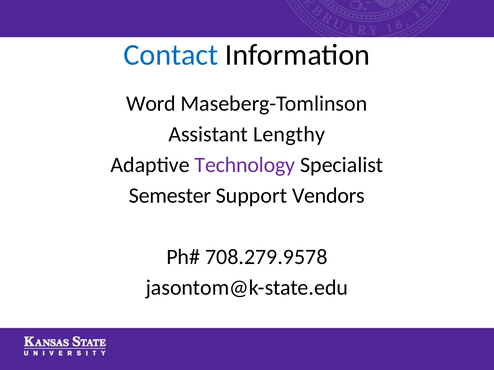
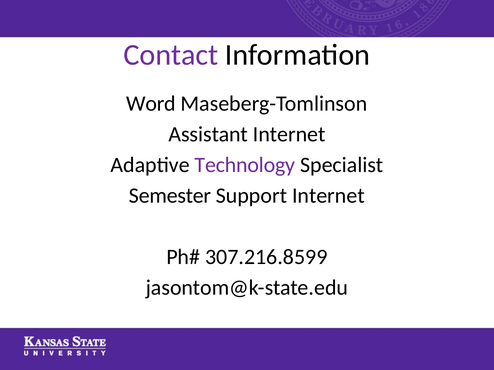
Contact colour: blue -> purple
Assistant Lengthy: Lengthy -> Internet
Support Vendors: Vendors -> Internet
708.279.9578: 708.279.9578 -> 307.216.8599
